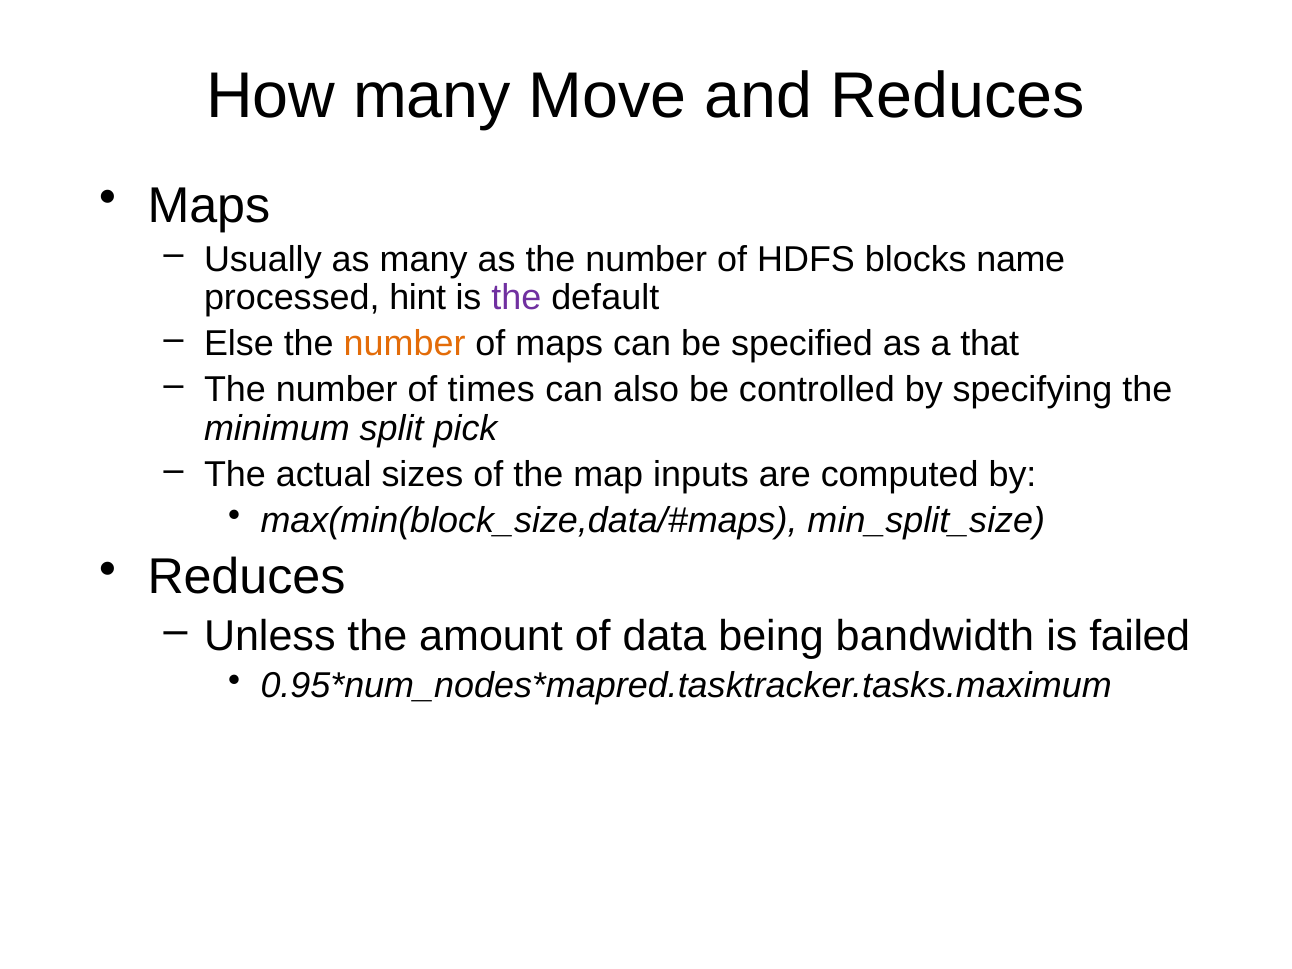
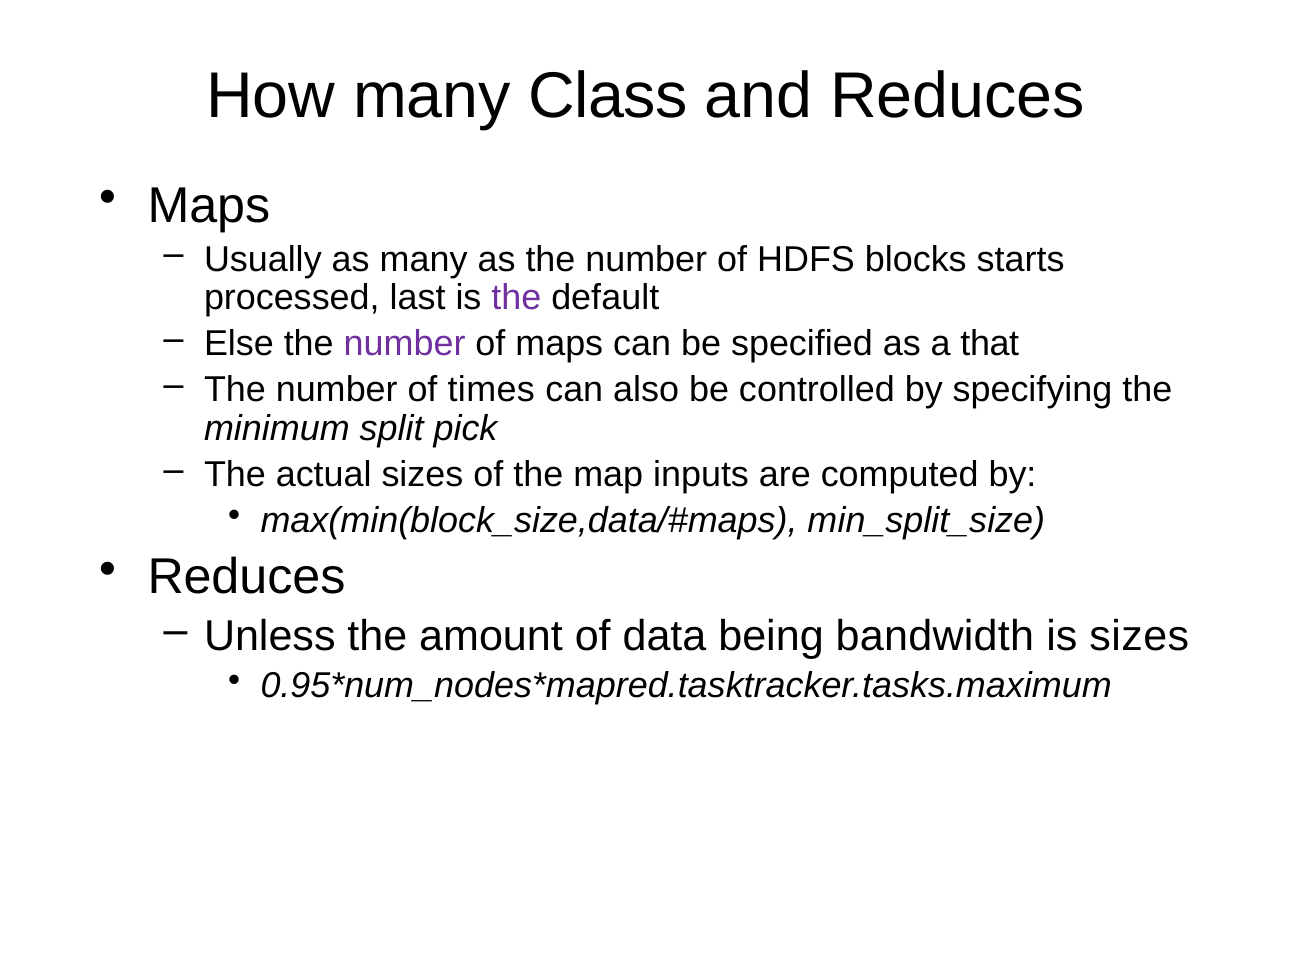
Move: Move -> Class
name: name -> starts
hint: hint -> last
number at (405, 344) colour: orange -> purple
is failed: failed -> sizes
